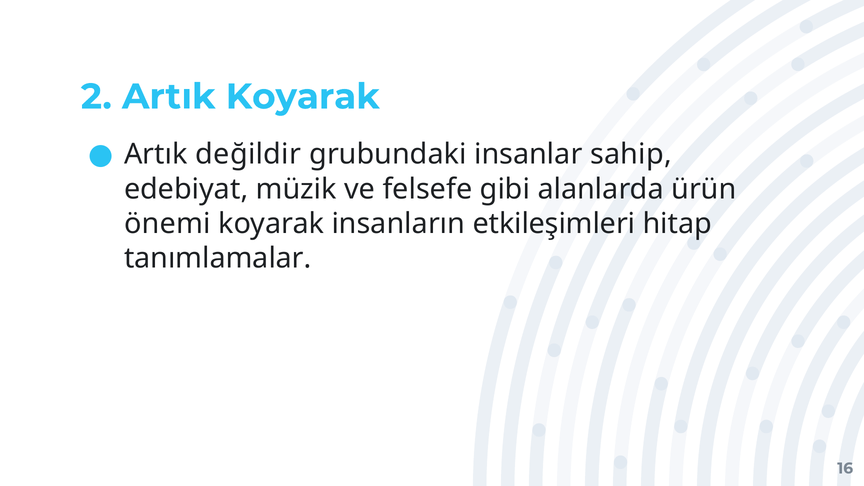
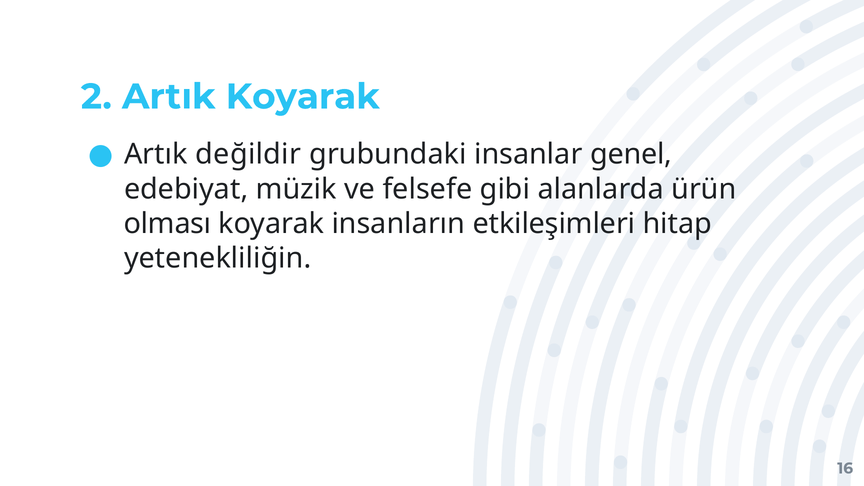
sahip: sahip -> genel
önemi: önemi -> olması
tanımlamalar: tanımlamalar -> yetenekliliğin
